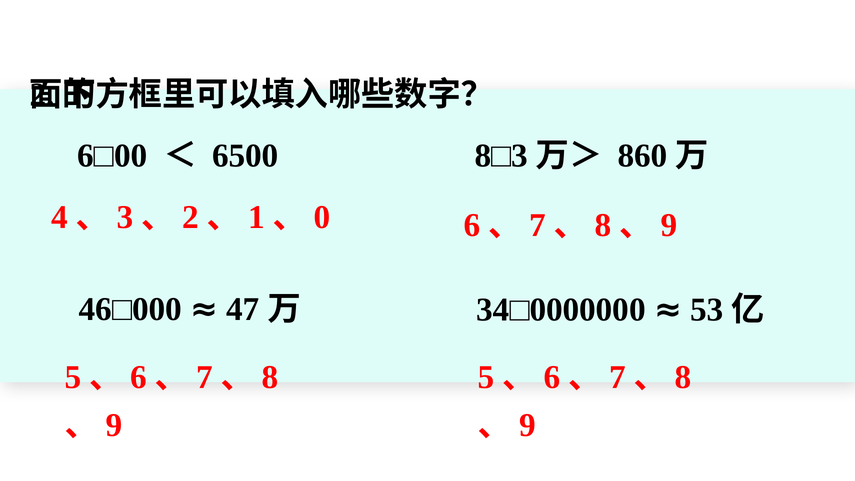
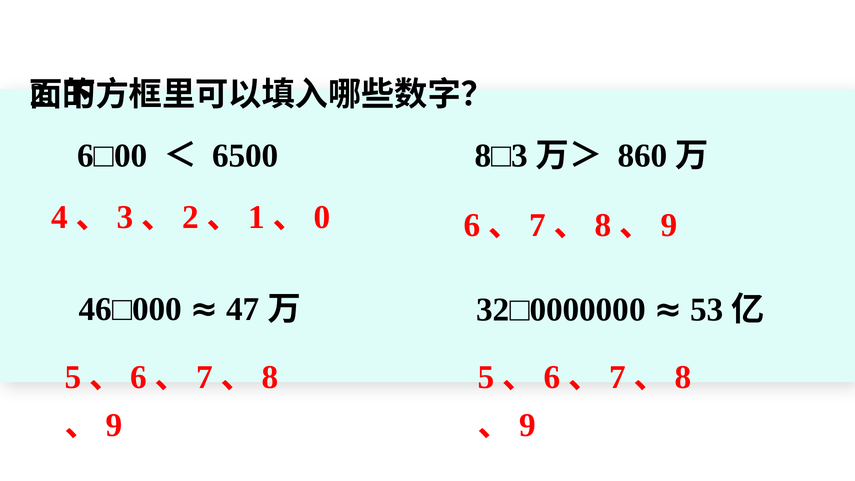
34□0000000: 34□0000000 -> 32□0000000
